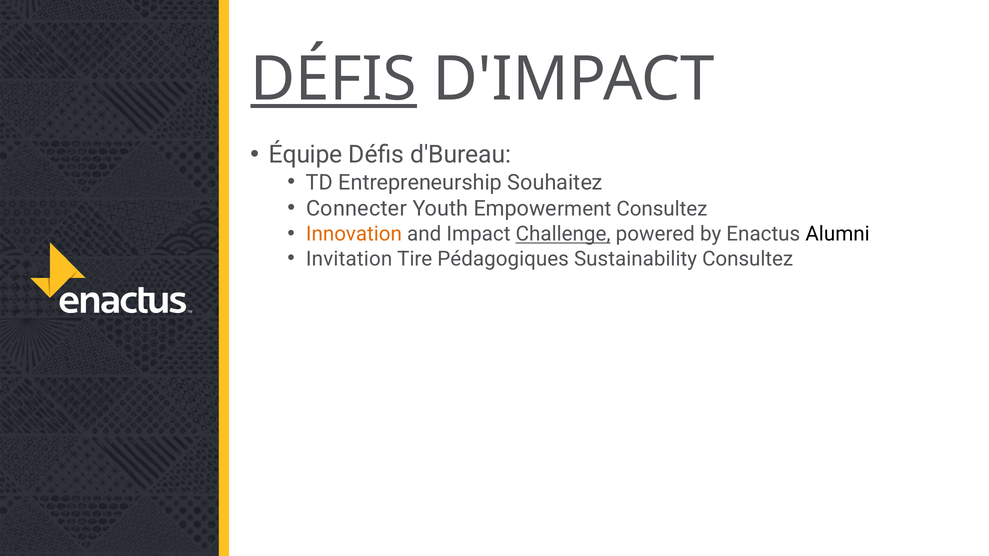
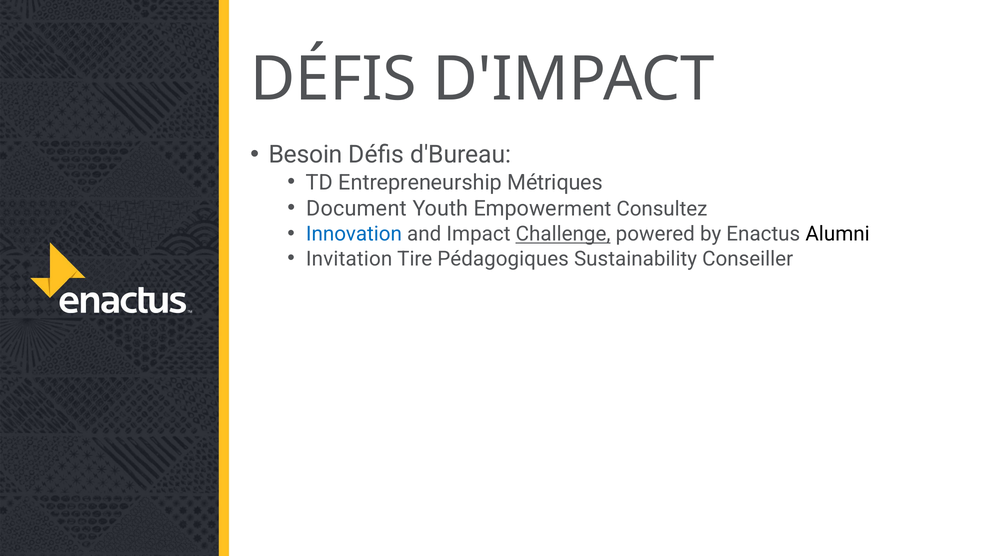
DÉFIS at (334, 79) underline: present -> none
Équipe: Équipe -> Besoin
Souhaitez: Souhaitez -> Métriques
Connecter: Connecter -> Document
Innovation colour: orange -> blue
Sustainability Consultez: Consultez -> Conseiller
